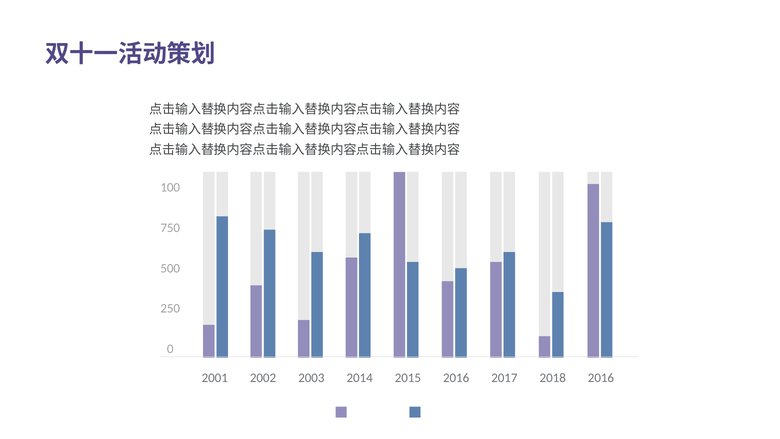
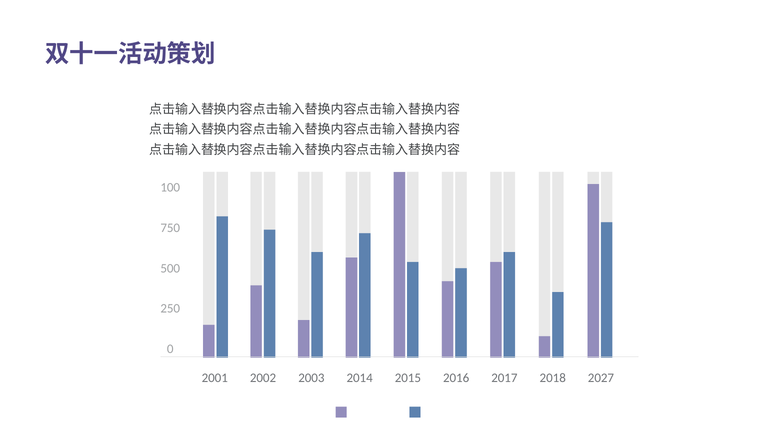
2018 2016: 2016 -> 2027
